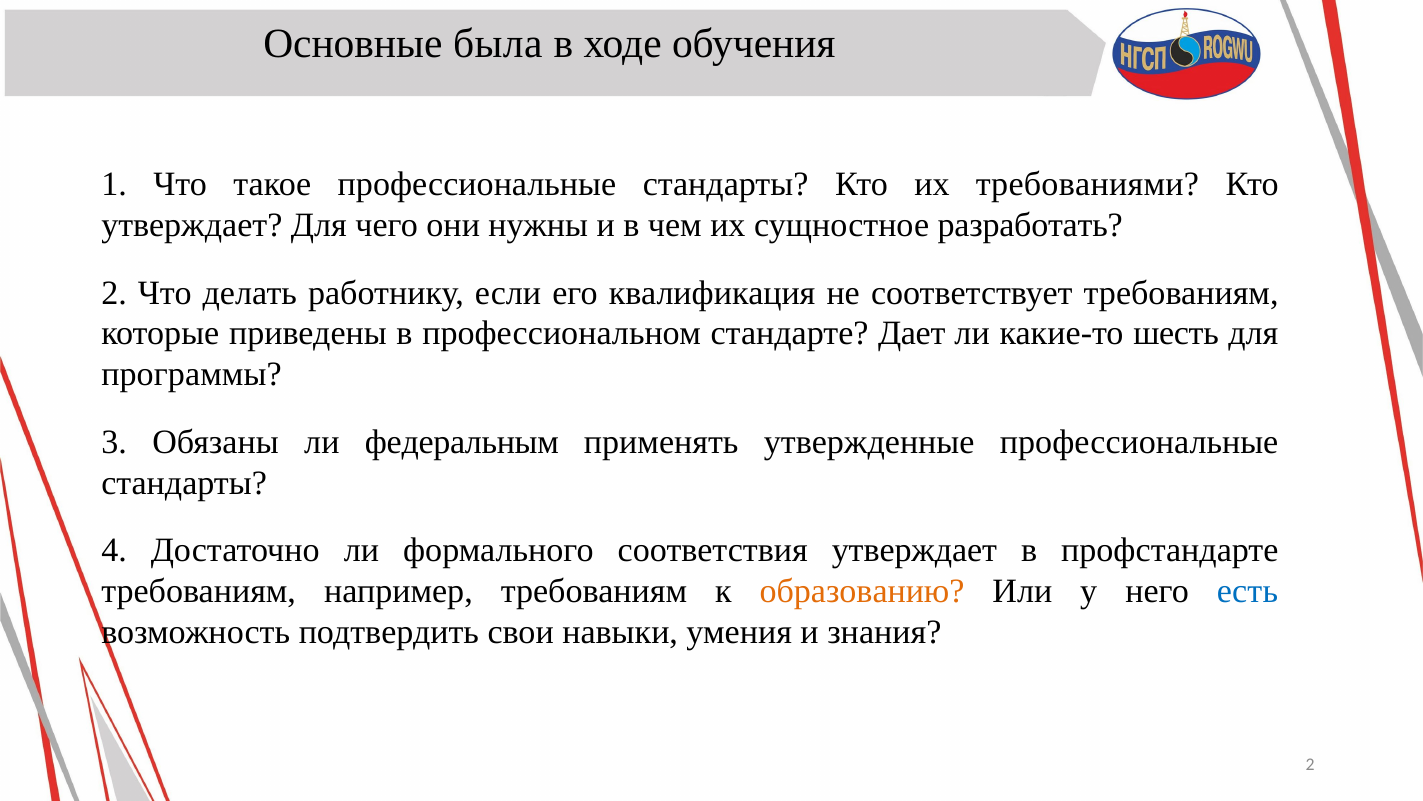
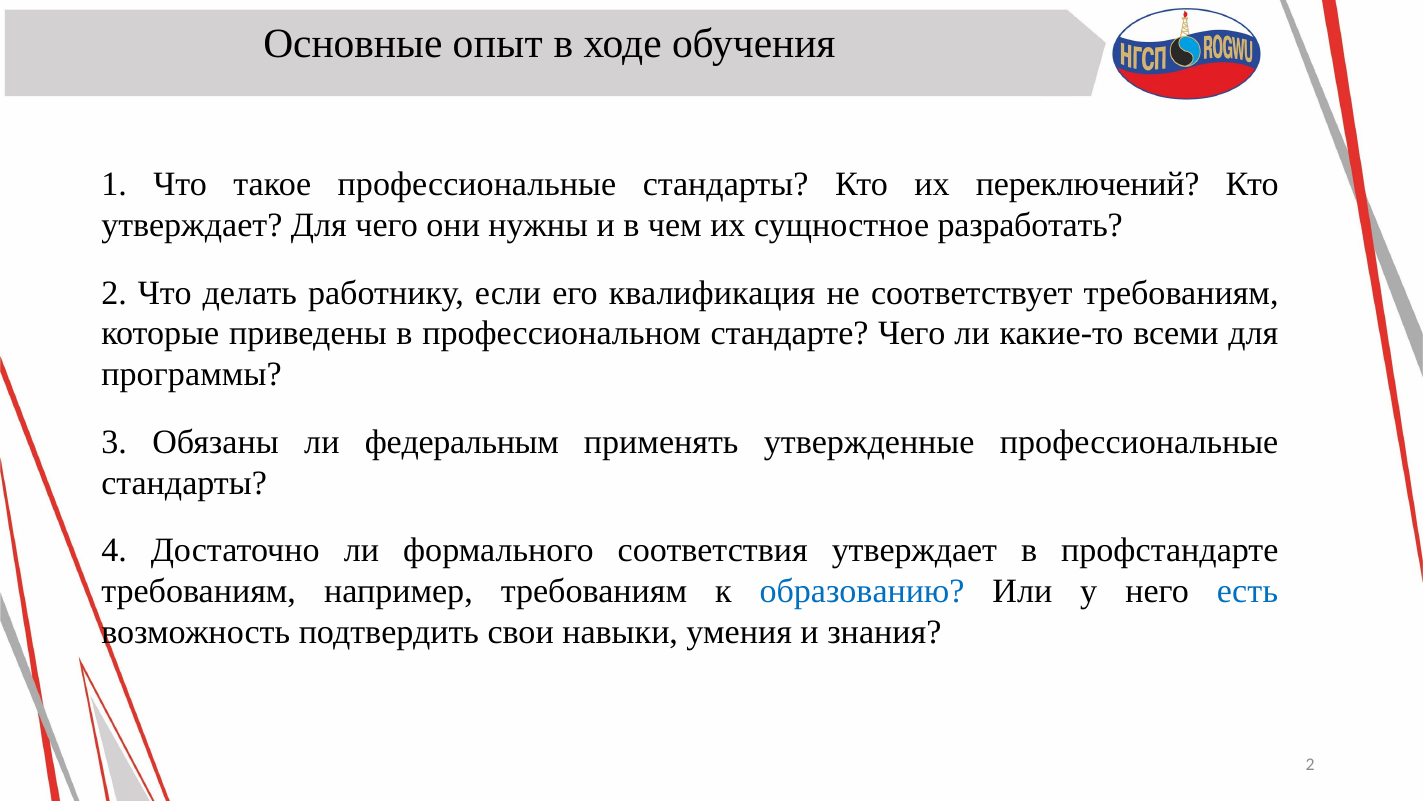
была: была -> опыт
требованиями: требованиями -> переключений
стандарте Дает: Дает -> Чего
шесть: шесть -> всеми
образованию colour: orange -> blue
